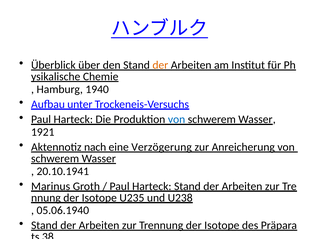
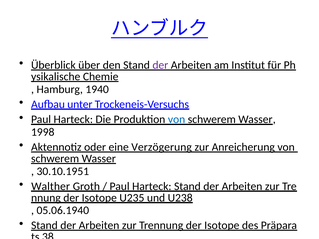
der at (160, 65) colour: orange -> purple
1921: 1921 -> 1998
nach: nach -> oder
20.10.1941: 20.10.1941 -> 30.10.1951
Marinus: Marinus -> Walther
